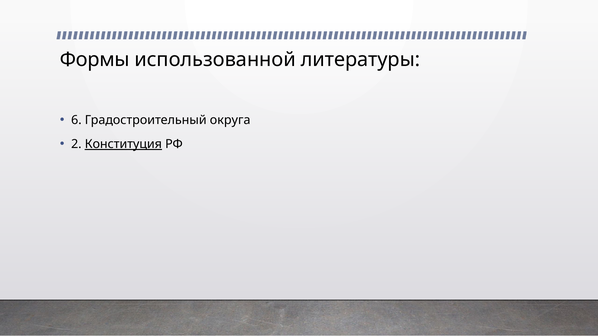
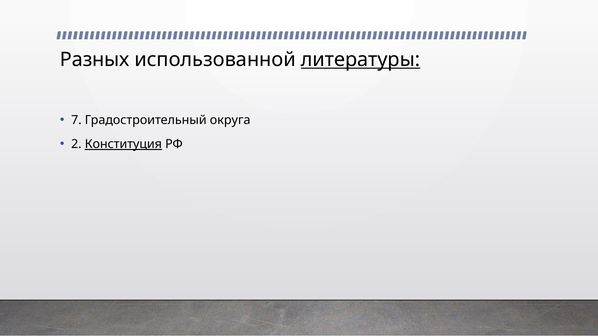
Формы: Формы -> Разных
литературы underline: none -> present
6: 6 -> 7
